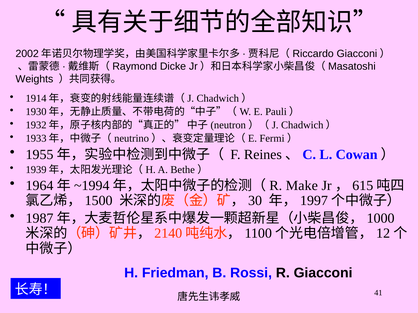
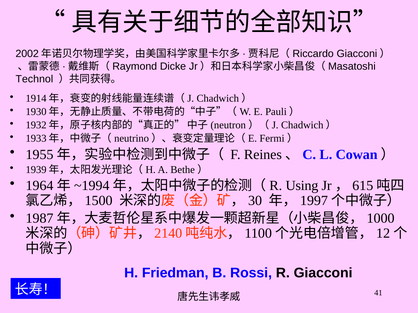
Weights: Weights -> Technol
Make: Make -> Using
